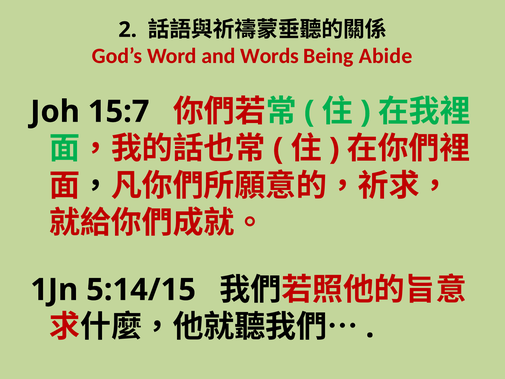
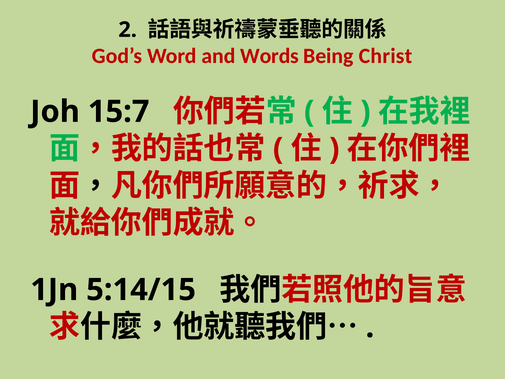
Abide: Abide -> Christ
